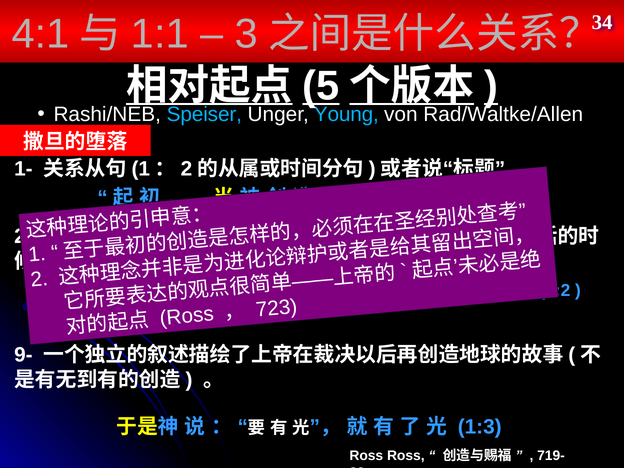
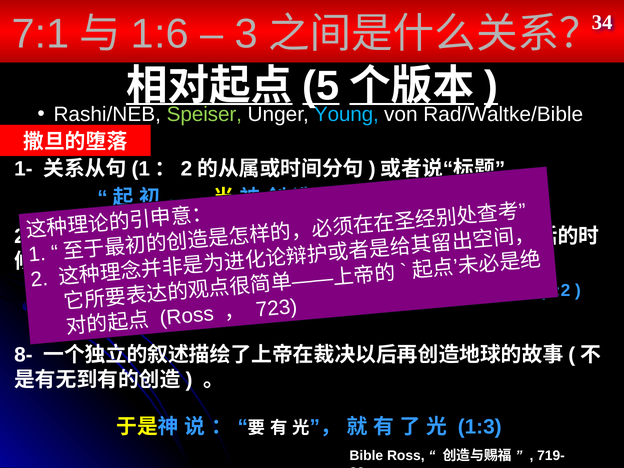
4:1: 4:1 -> 7:1
1:1 at (160, 34): 1:1 -> 1:6
Speiser colour: light blue -> light green
Rad/Waltke/Allen: Rad/Waltke/Allen -> Rad/Waltke/Bible
9-: 9- -> 8-
Ross at (366, 456): Ross -> Bible
